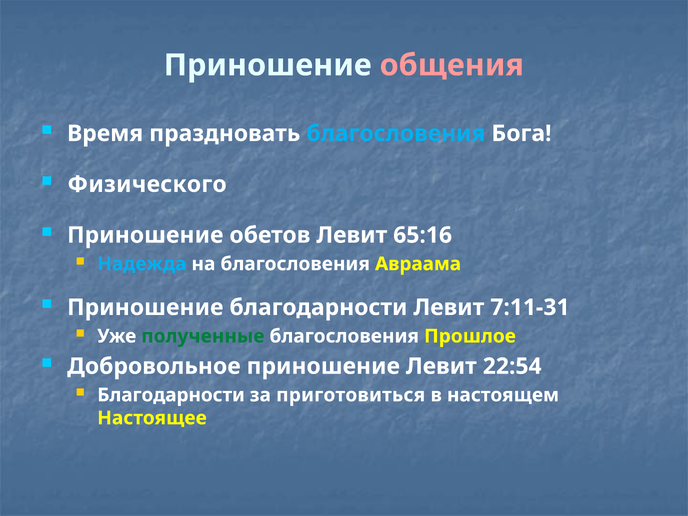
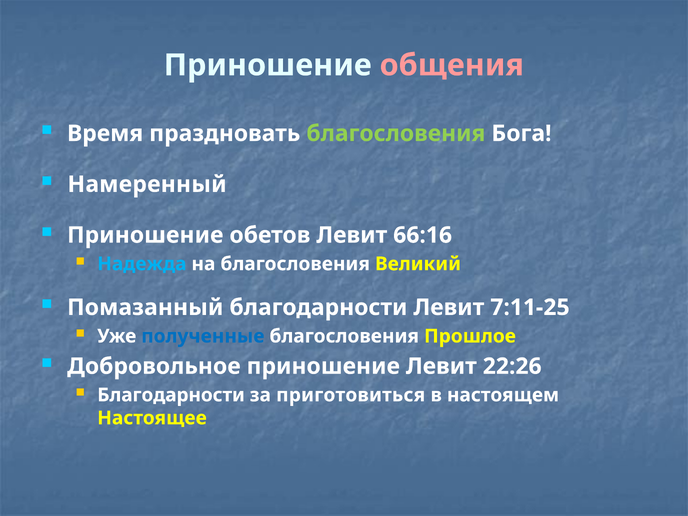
благословения at (396, 133) colour: light blue -> light green
Физического: Физического -> Намеренный
65:16: 65:16 -> 66:16
Авраама: Авраама -> Великий
Приношение at (145, 307): Приношение -> Помазанный
7:11-31: 7:11-31 -> 7:11-25
полученные colour: green -> blue
22:54: 22:54 -> 22:26
